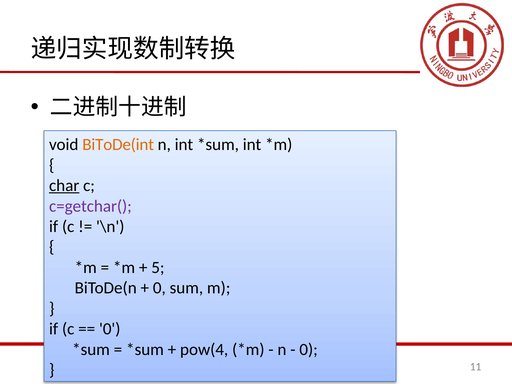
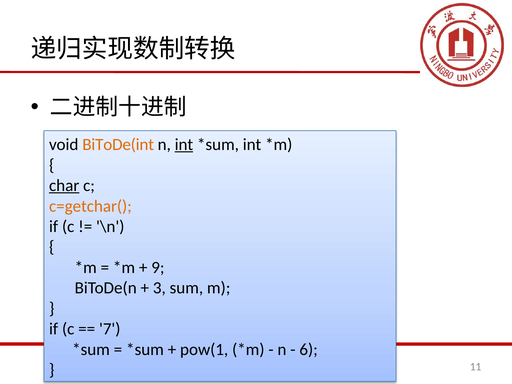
int at (184, 145) underline: none -> present
c=getchar( colour: purple -> orange
5: 5 -> 9
0 at (159, 288): 0 -> 3
0 at (110, 329): 0 -> 7
pow(4: pow(4 -> pow(1
0 at (309, 349): 0 -> 6
